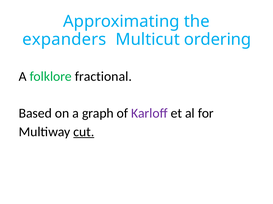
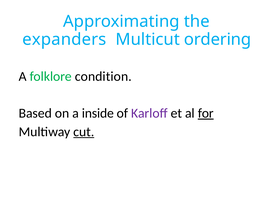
fractional: fractional -> condition
graph: graph -> inside
for underline: none -> present
